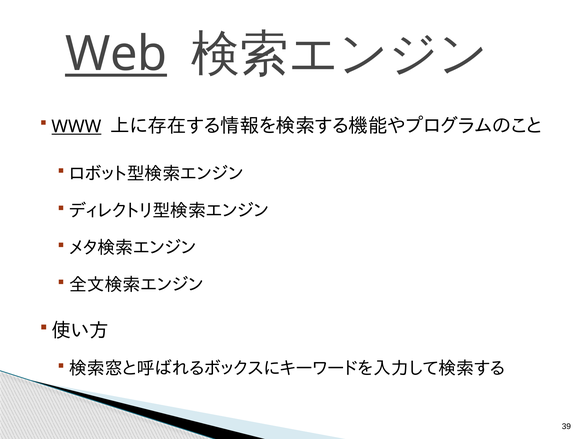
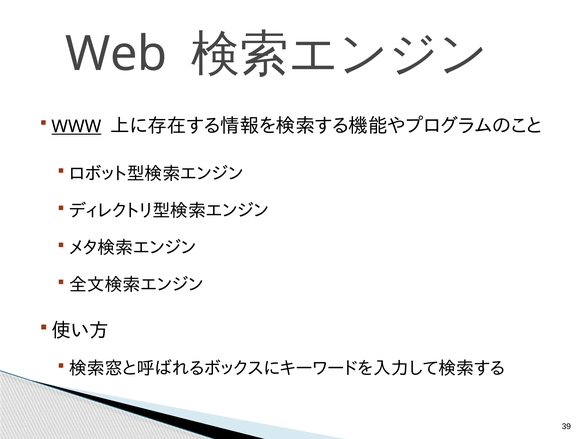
Web underline: present -> none
